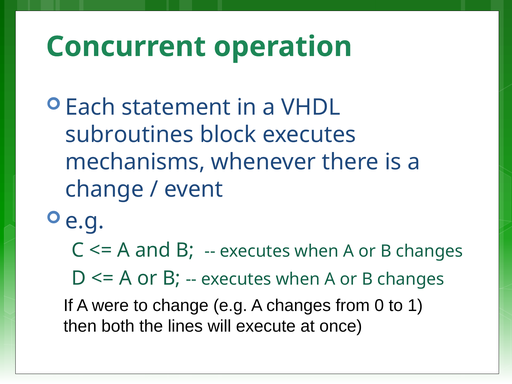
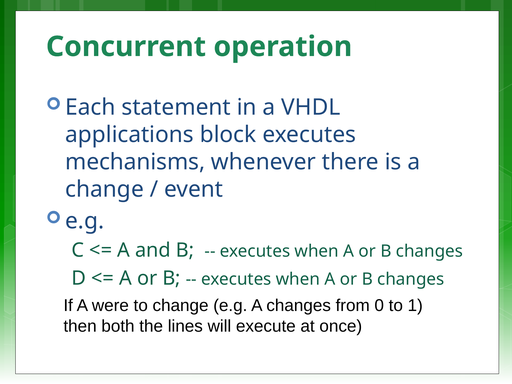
subroutines: subroutines -> applications
